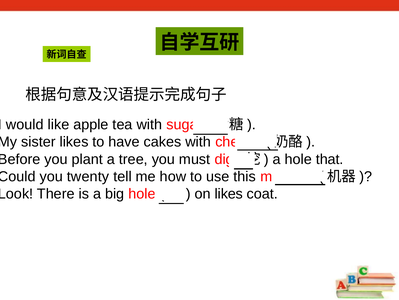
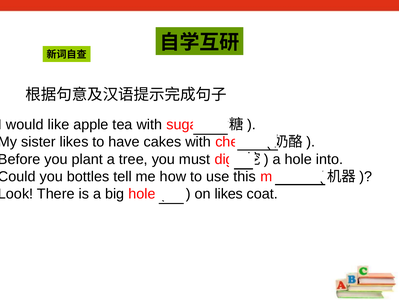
that: that -> into
twenty: twenty -> bottles
